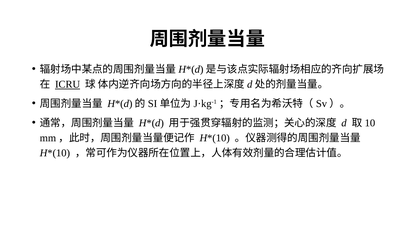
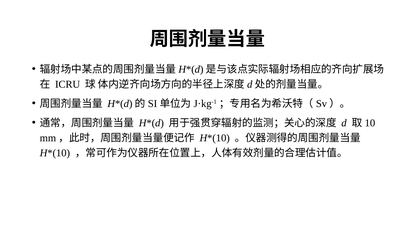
ICRU underline: present -> none
